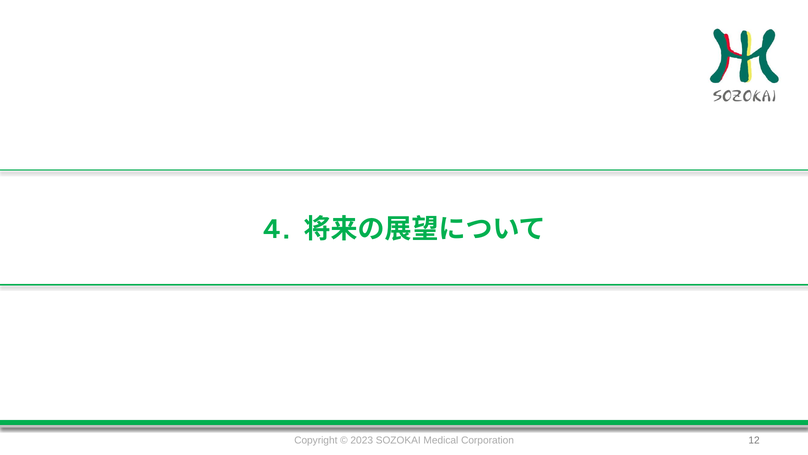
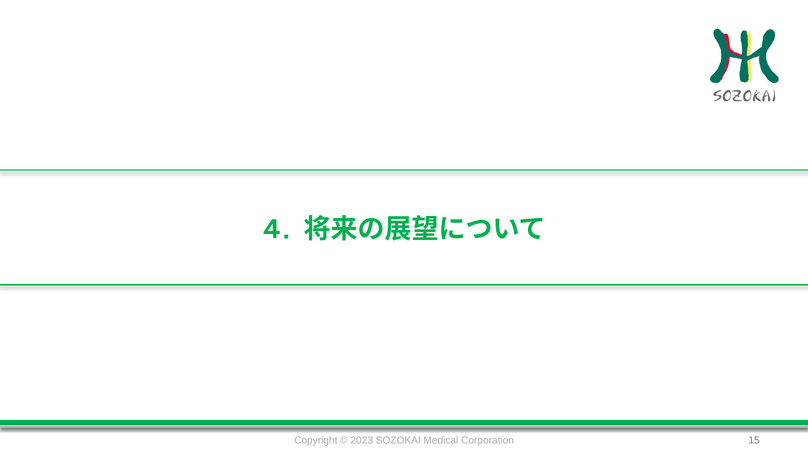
12: 12 -> 15
